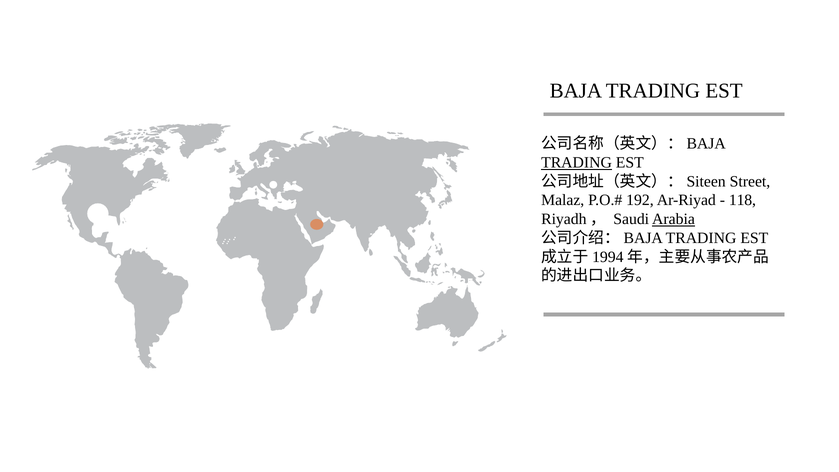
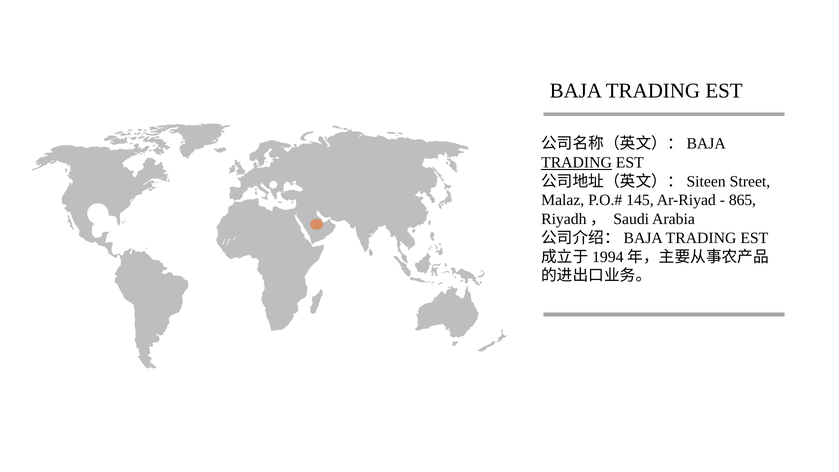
192: 192 -> 145
118: 118 -> 865
Arabia underline: present -> none
